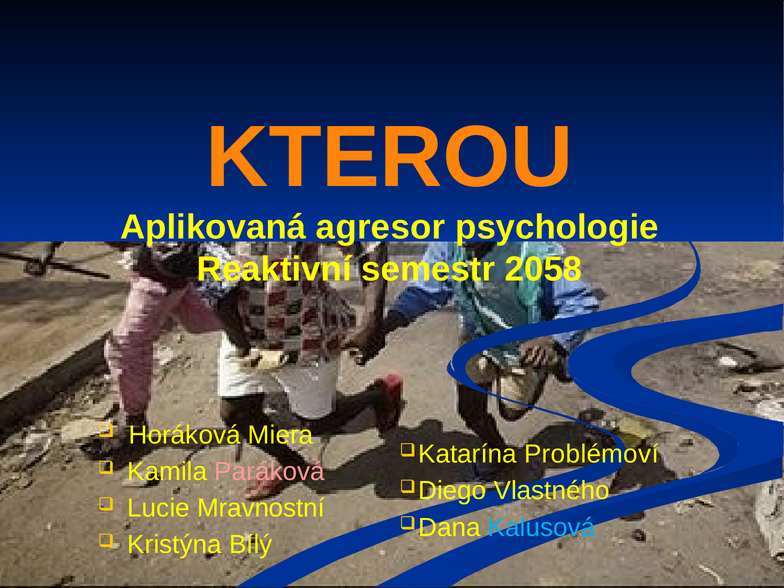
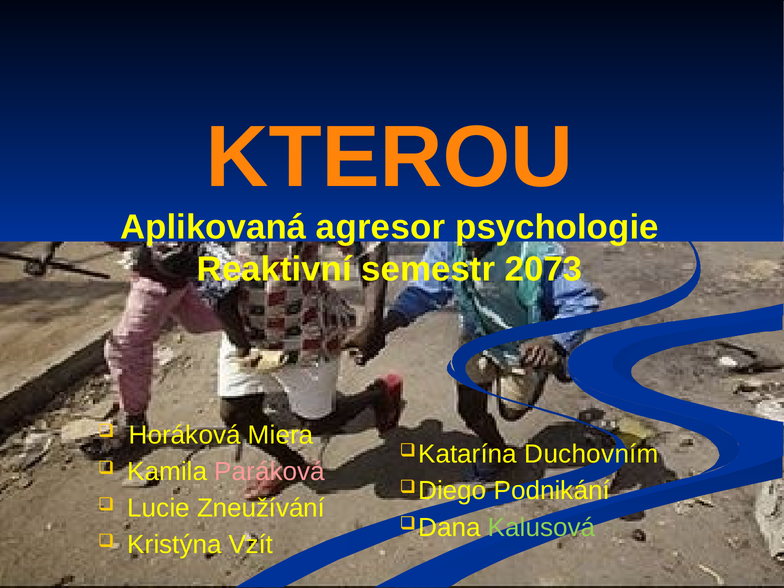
2058: 2058 -> 2073
Problémoví: Problémoví -> Duchovním
Vlastného: Vlastného -> Podnikání
Mravnostní: Mravnostní -> Zneužívání
Kalusová colour: light blue -> light green
Bílý: Bílý -> Vzít
